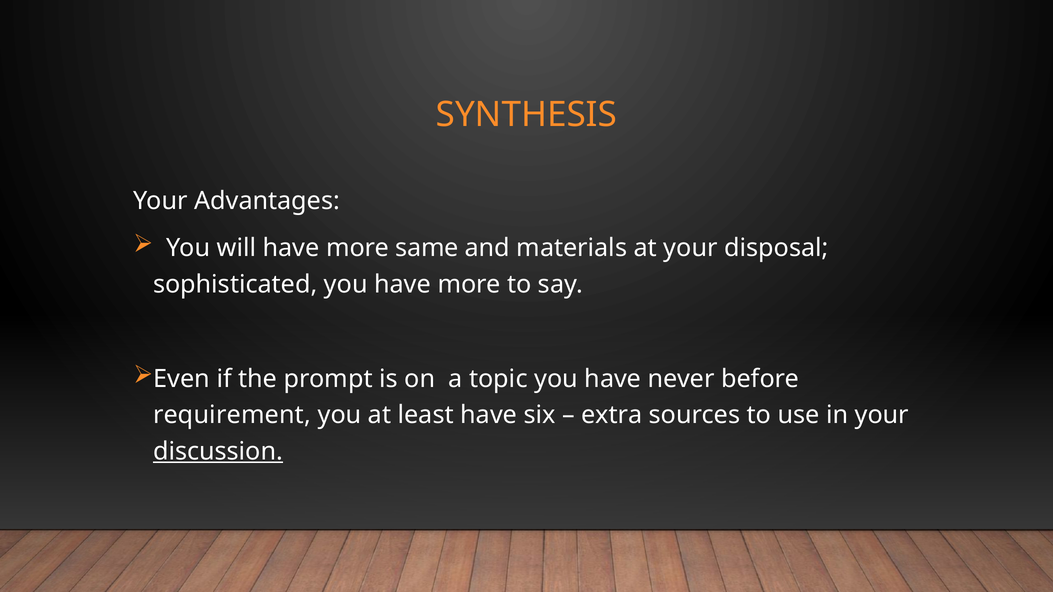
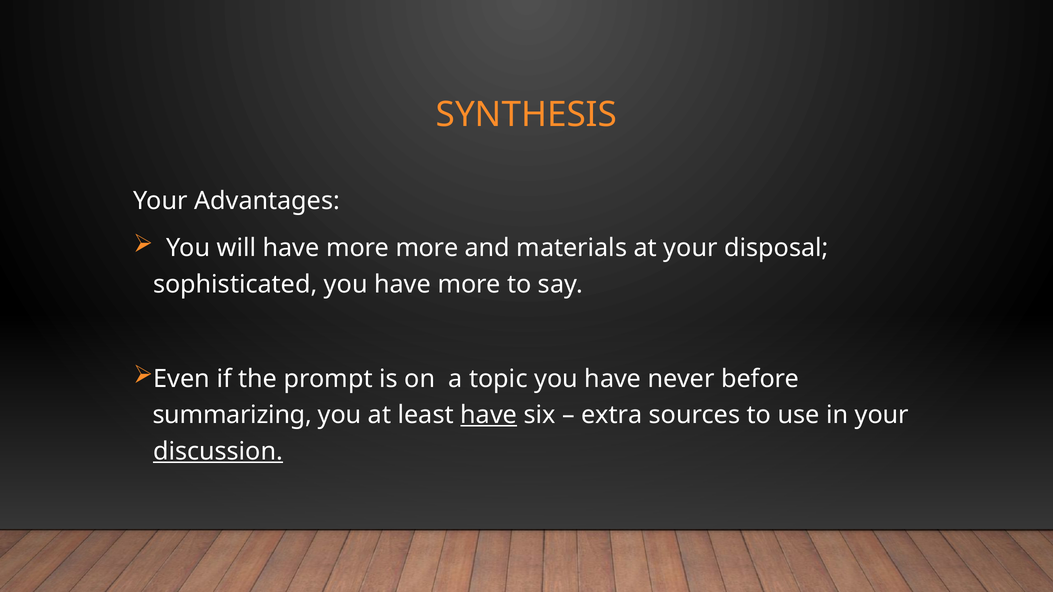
more same: same -> more
requirement: requirement -> summarizing
have at (489, 415) underline: none -> present
